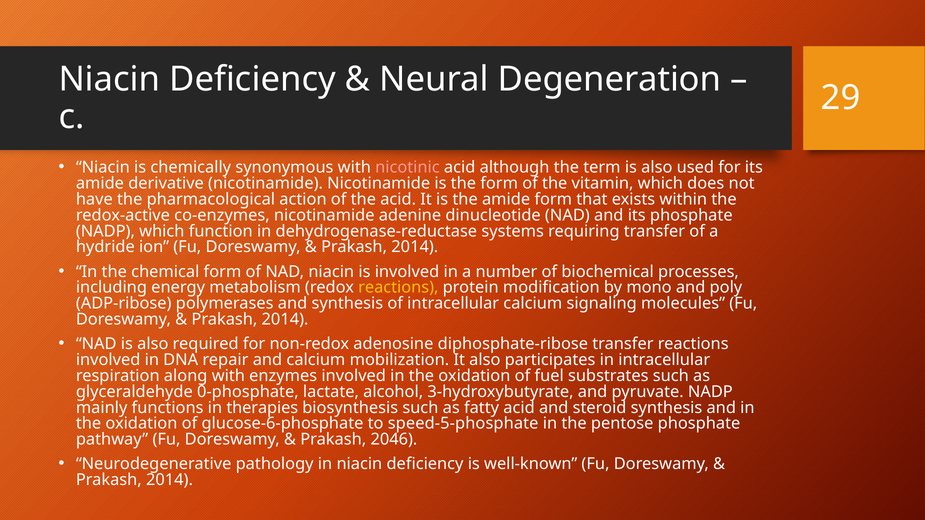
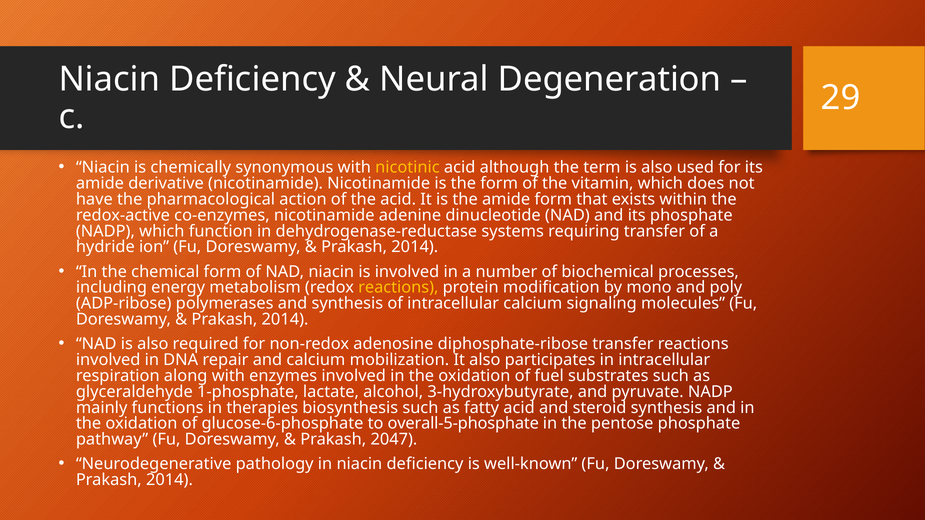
nicotinic colour: pink -> yellow
0-phosphate: 0-phosphate -> 1-phosphate
speed-5-phosphate: speed-5-phosphate -> overall-5-phosphate
2046: 2046 -> 2047
